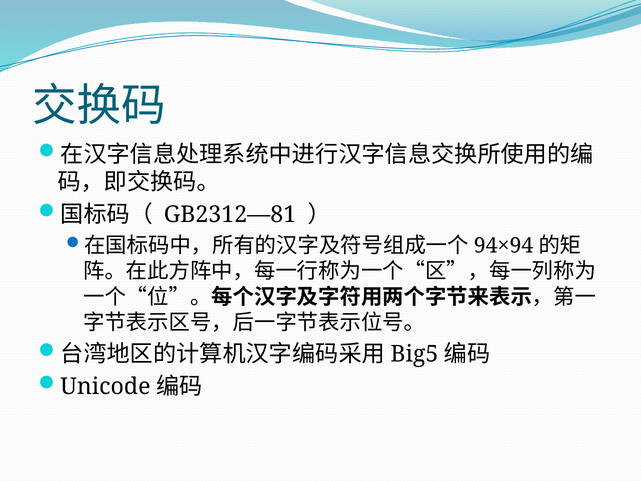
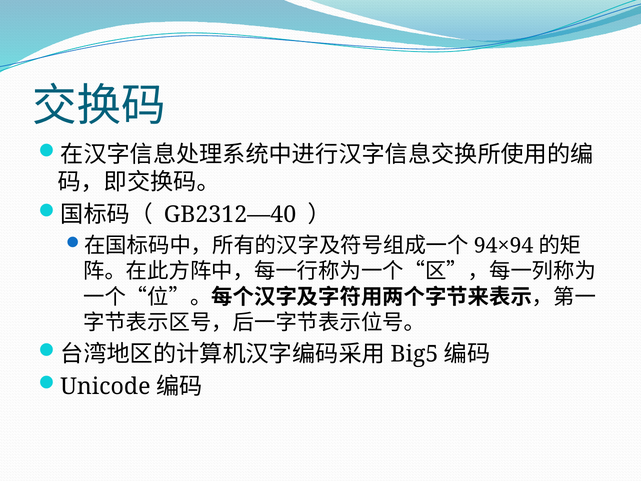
GB2312—81: GB2312—81 -> GB2312—40
